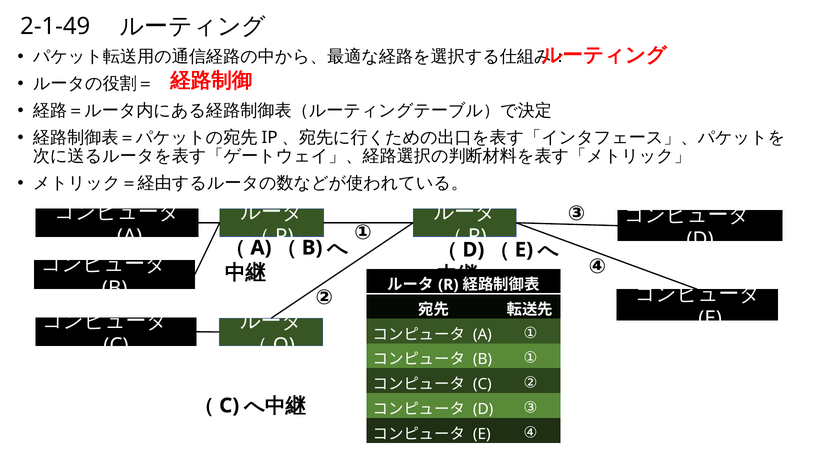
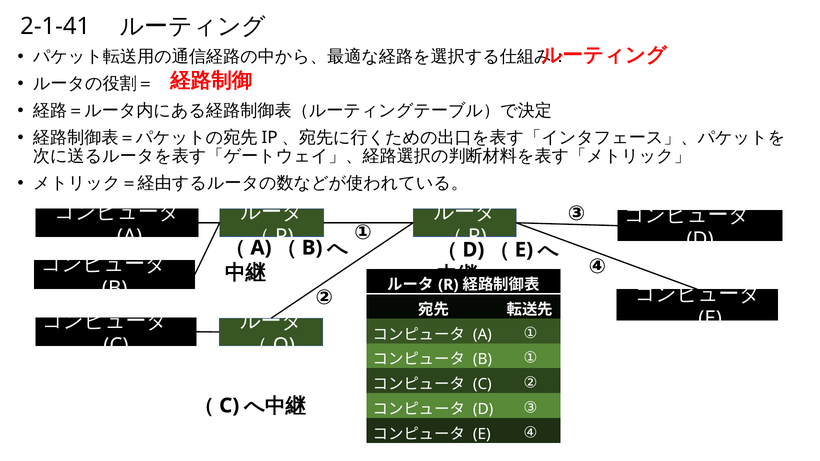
2-1-49: 2-1-49 -> 2-1-41
